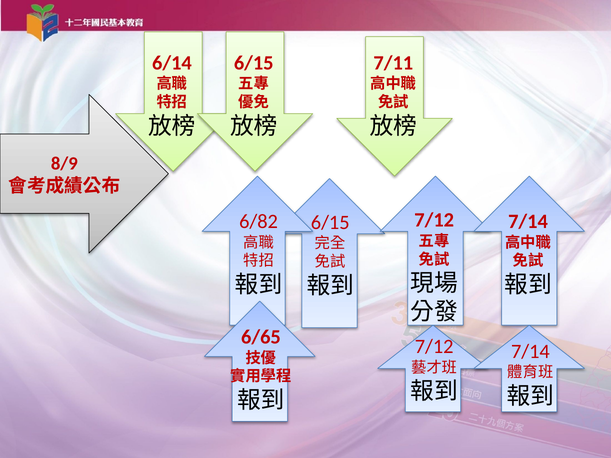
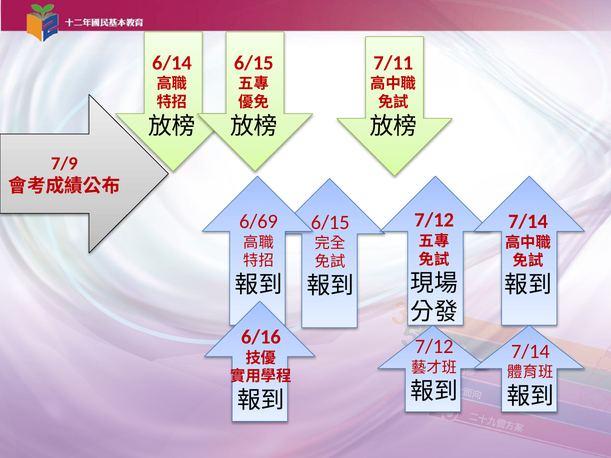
8/9: 8/9 -> 7/9
6/82: 6/82 -> 6/69
6/65: 6/65 -> 6/16
